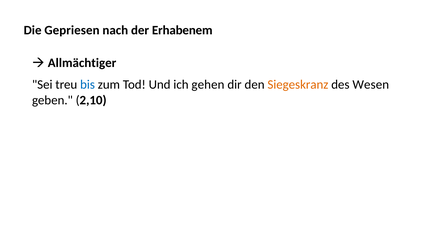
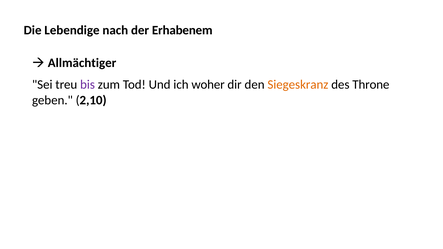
Gepriesen: Gepriesen -> Lebendige
bis colour: blue -> purple
gehen: gehen -> woher
Wesen: Wesen -> Throne
